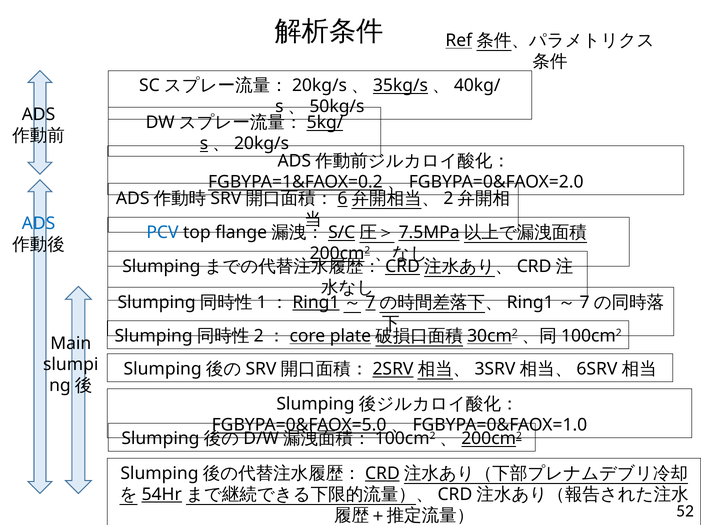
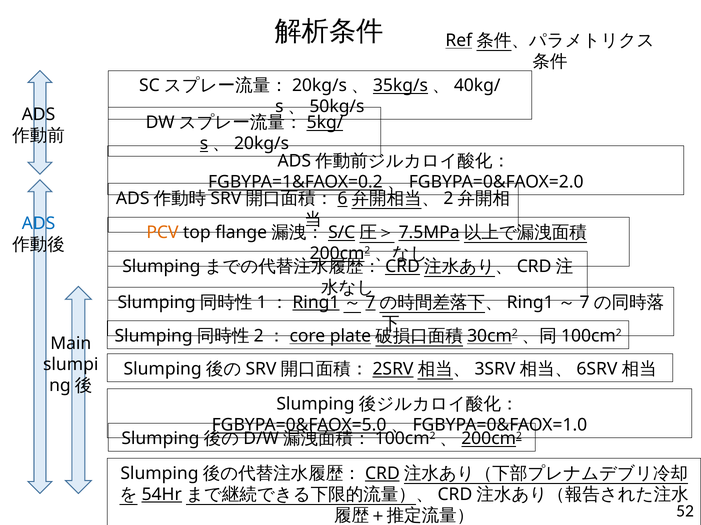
PCV colour: blue -> orange
